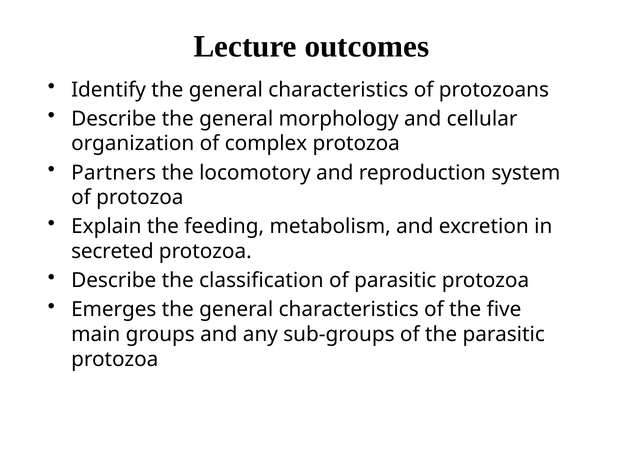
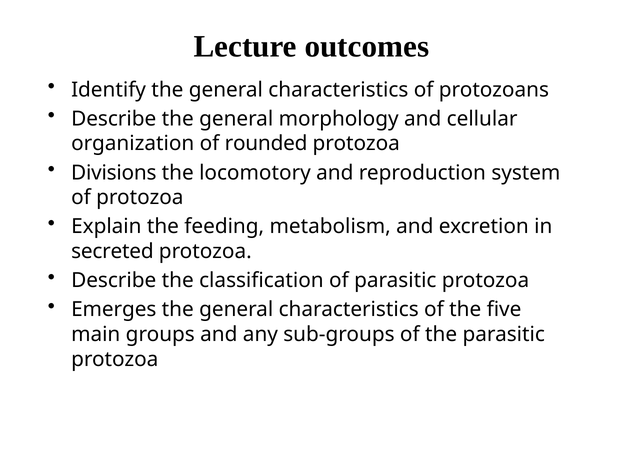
complex: complex -> rounded
Partners: Partners -> Divisions
